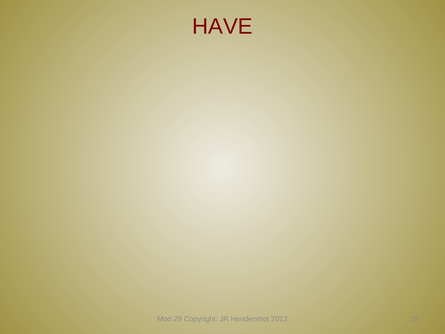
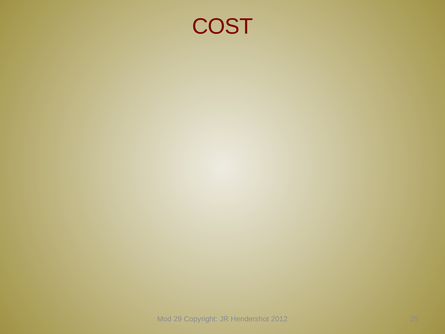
HAVE: HAVE -> COST
